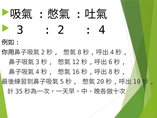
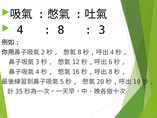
3: 3 -> 4
2: 2 -> 8
4: 4 -> 3
